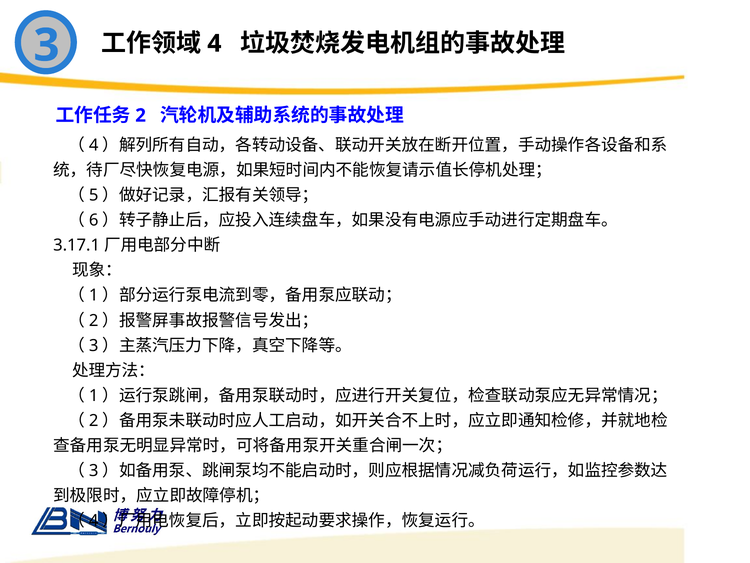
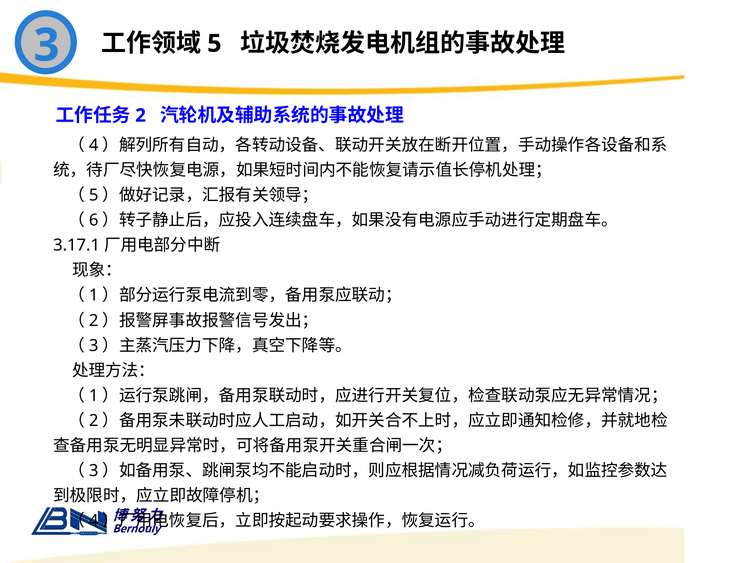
4: 4 -> 5
